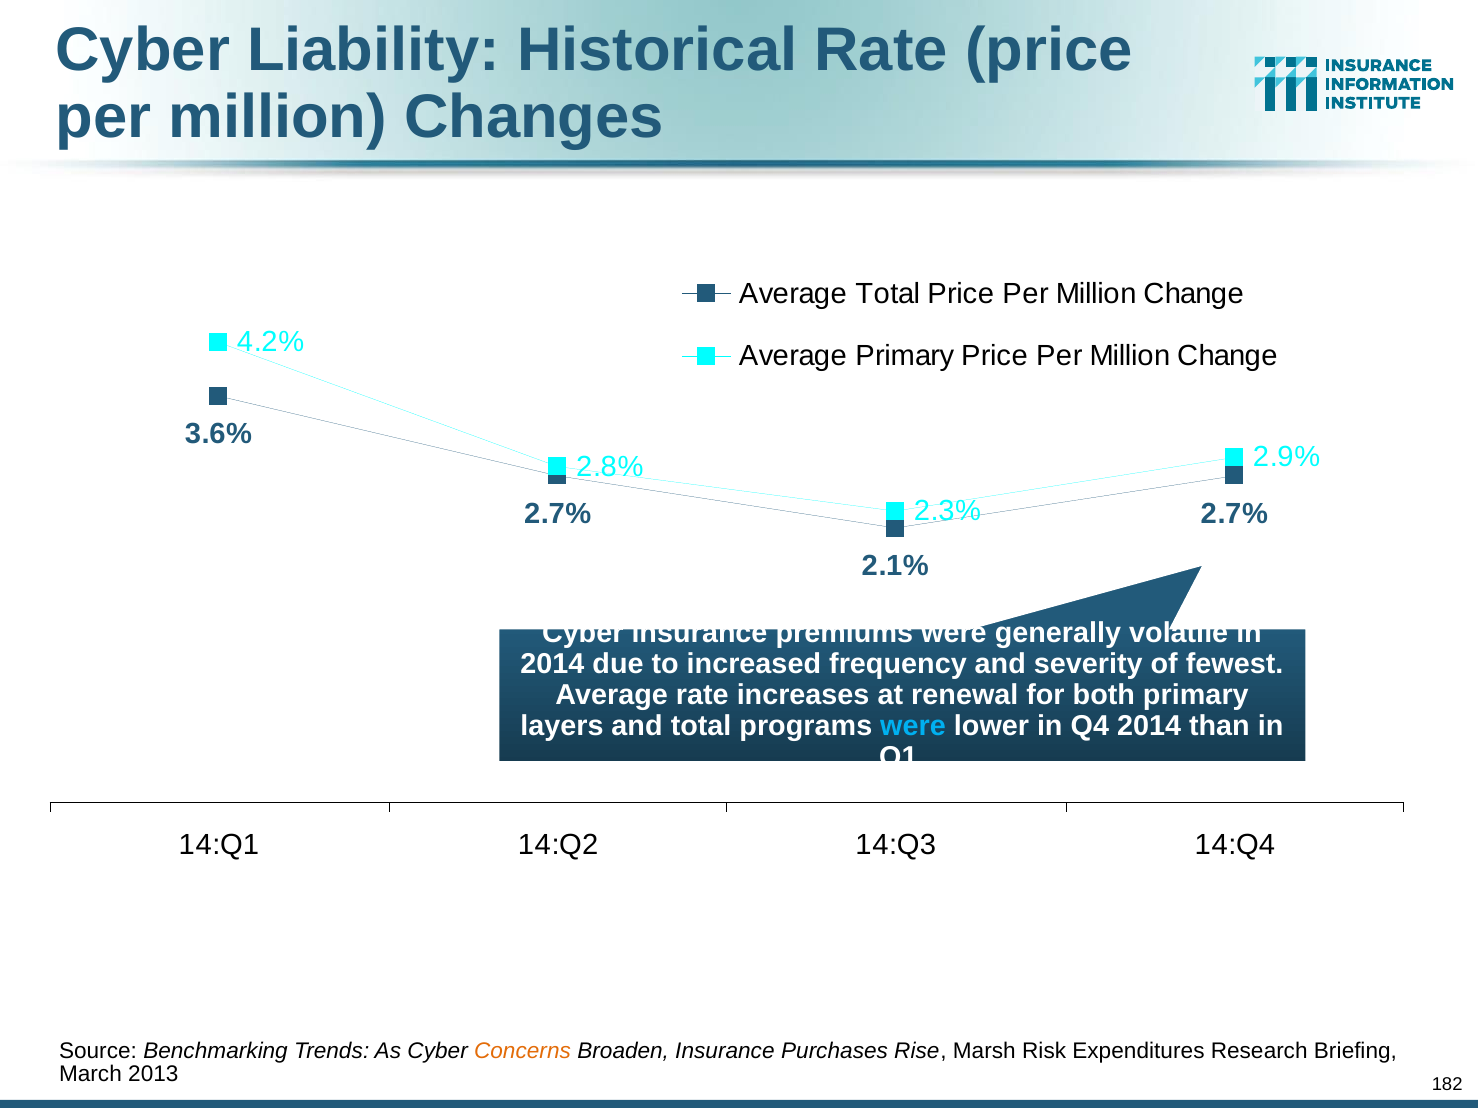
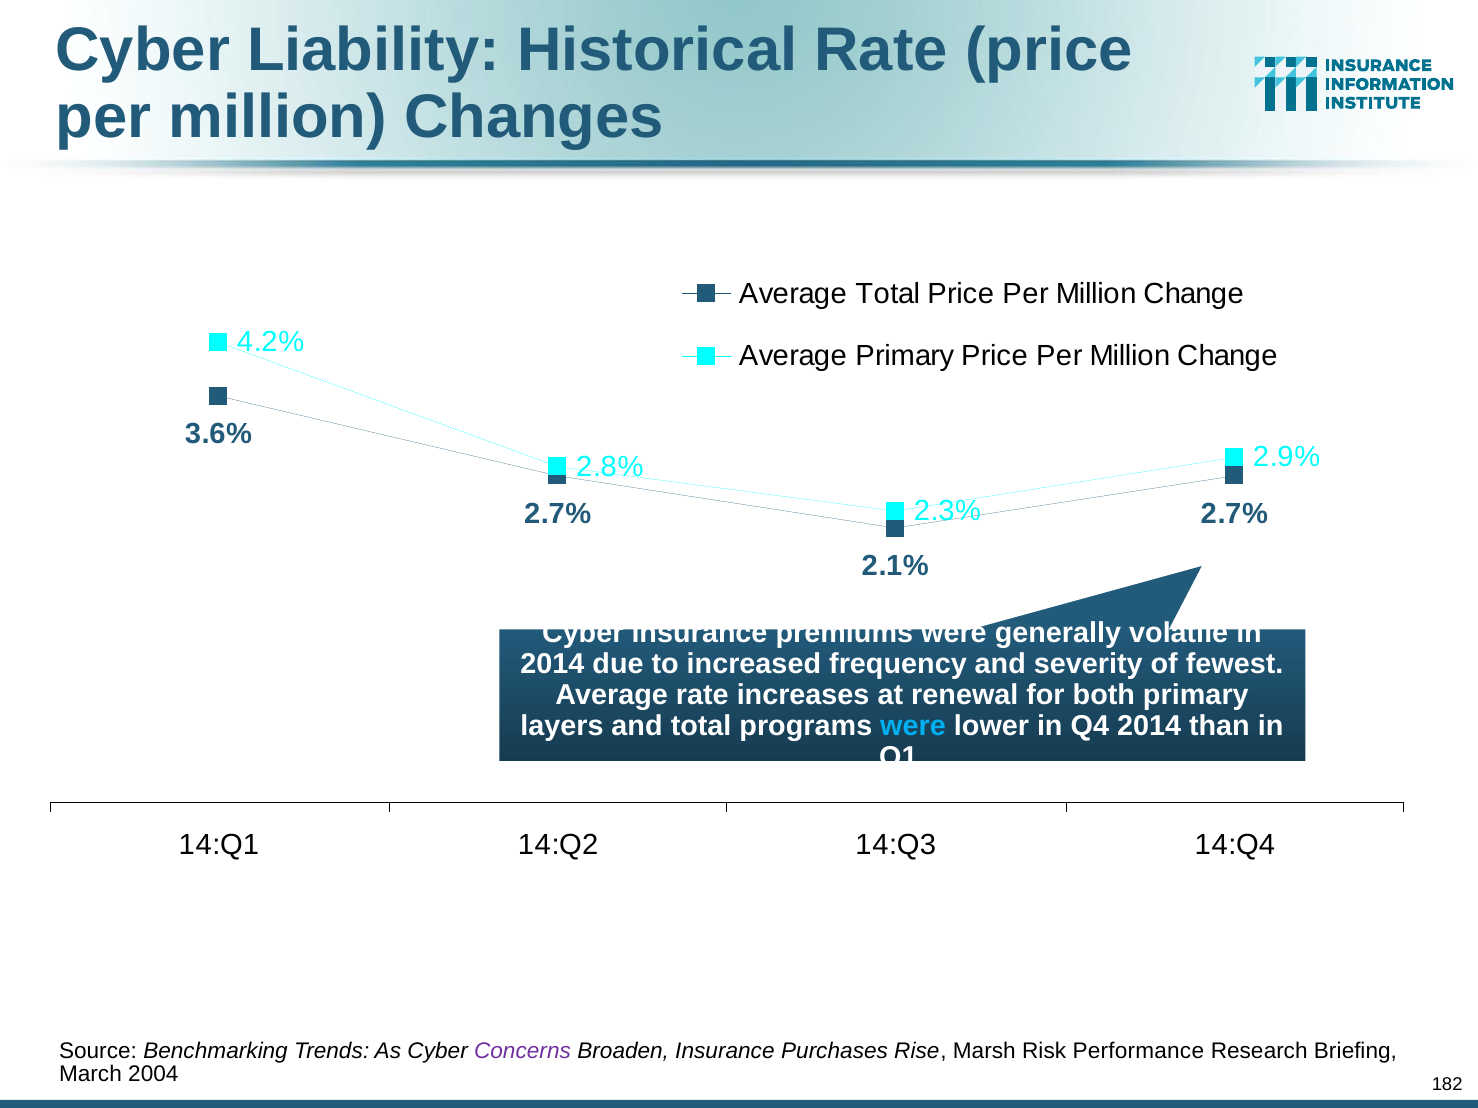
Concerns colour: orange -> purple
Expenditures: Expenditures -> Performance
2013: 2013 -> 2004
